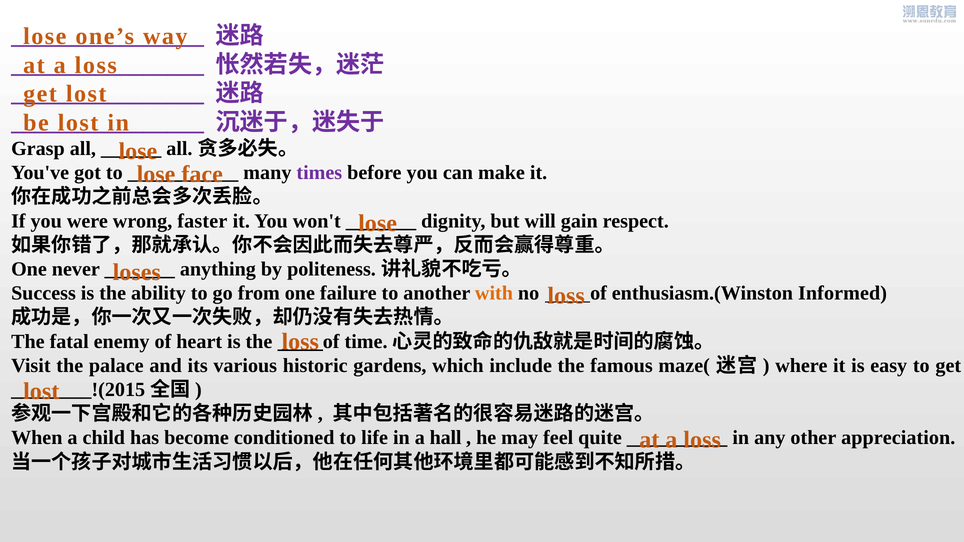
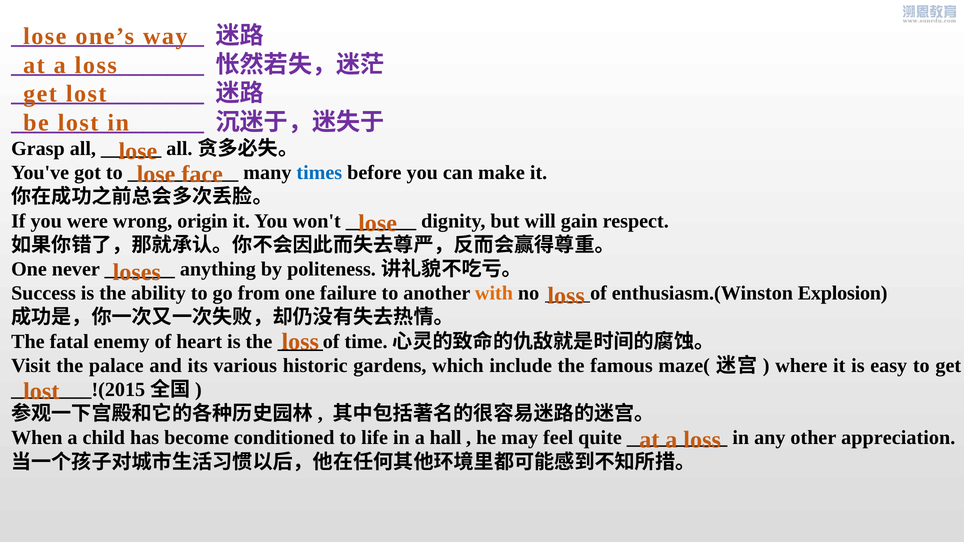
times colour: purple -> blue
faster: faster -> origin
Informed: Informed -> Explosion
